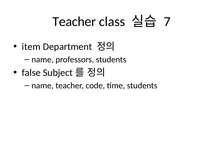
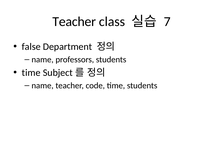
item: item -> false
false at (31, 73): false -> time
